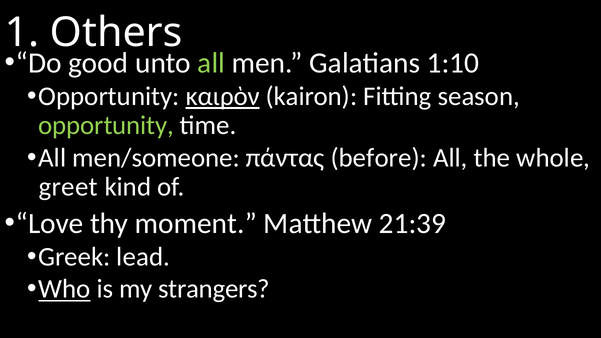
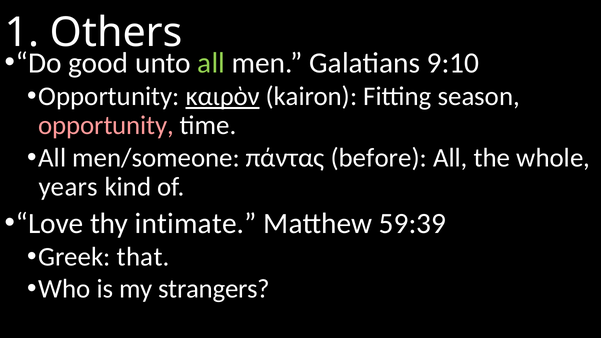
1:10: 1:10 -> 9:10
opportunity at (106, 126) colour: light green -> pink
greet: greet -> years
moment: moment -> intimate
21:39: 21:39 -> 59:39
lead: lead -> that
Who underline: present -> none
